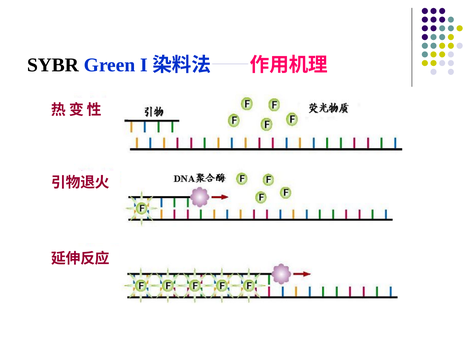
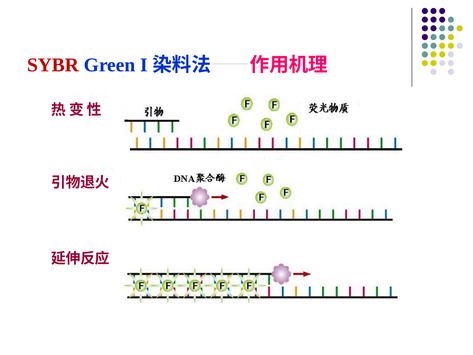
SYBR colour: black -> red
